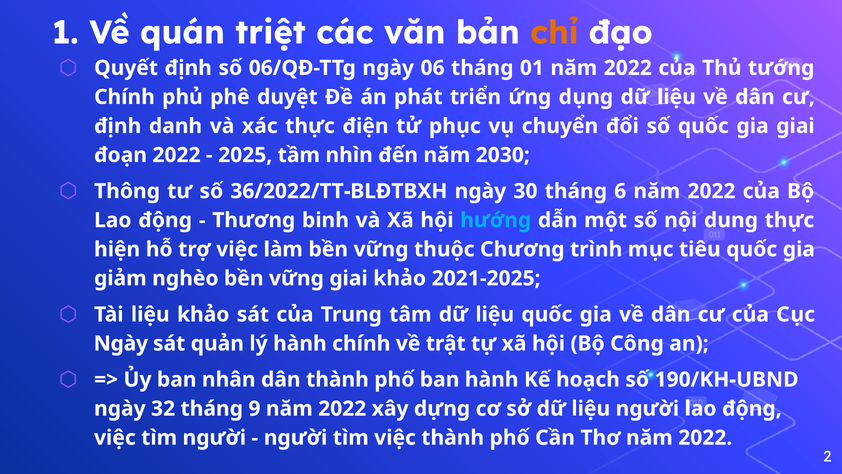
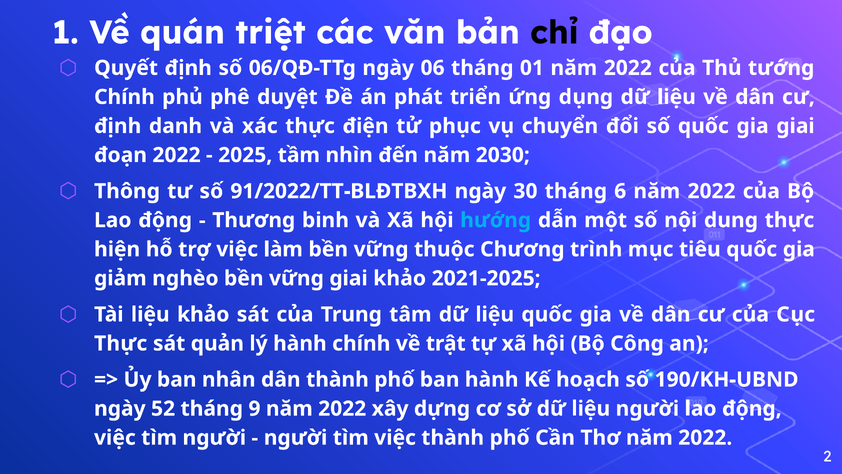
chỉ colour: orange -> black
36/2022/TT-BLĐTBXH: 36/2022/TT-BLĐTBXH -> 91/2022/TT-BLĐTBXH
Ngày at (121, 343): Ngày -> Thực
32: 32 -> 52
